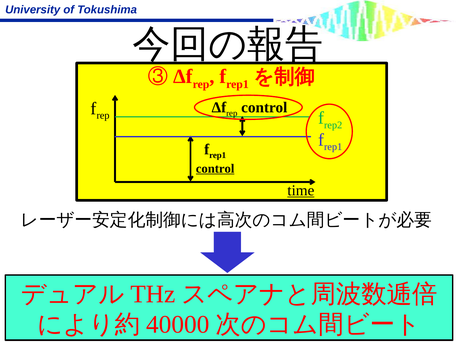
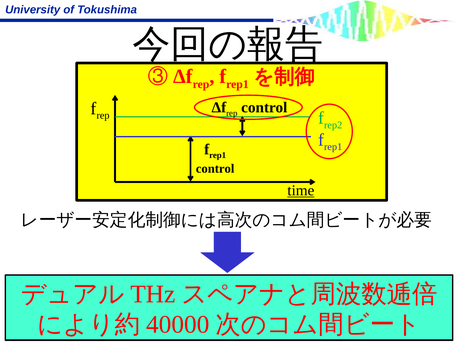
control at (215, 169) underline: present -> none
